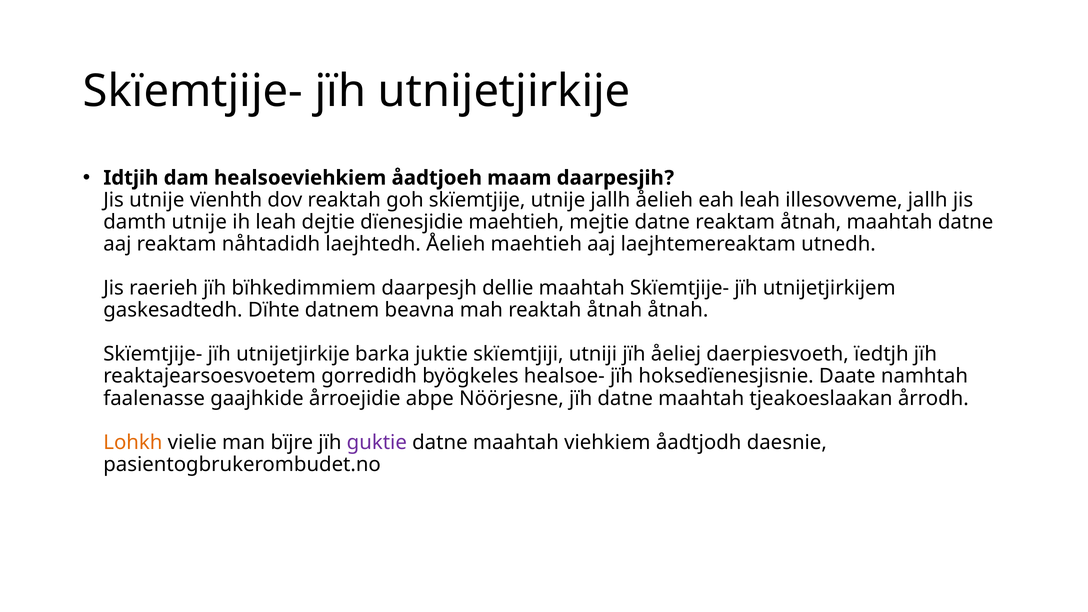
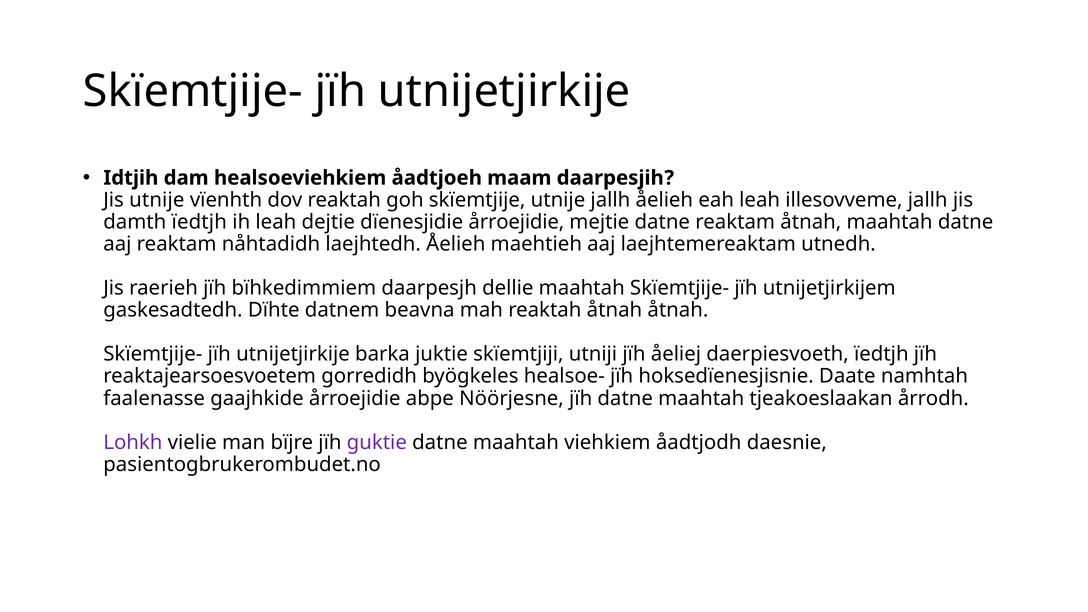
damth utnije: utnije -> ïedtjh
dïenesjidie maehtieh: maehtieh -> årroejidie
Lohkh colour: orange -> purple
